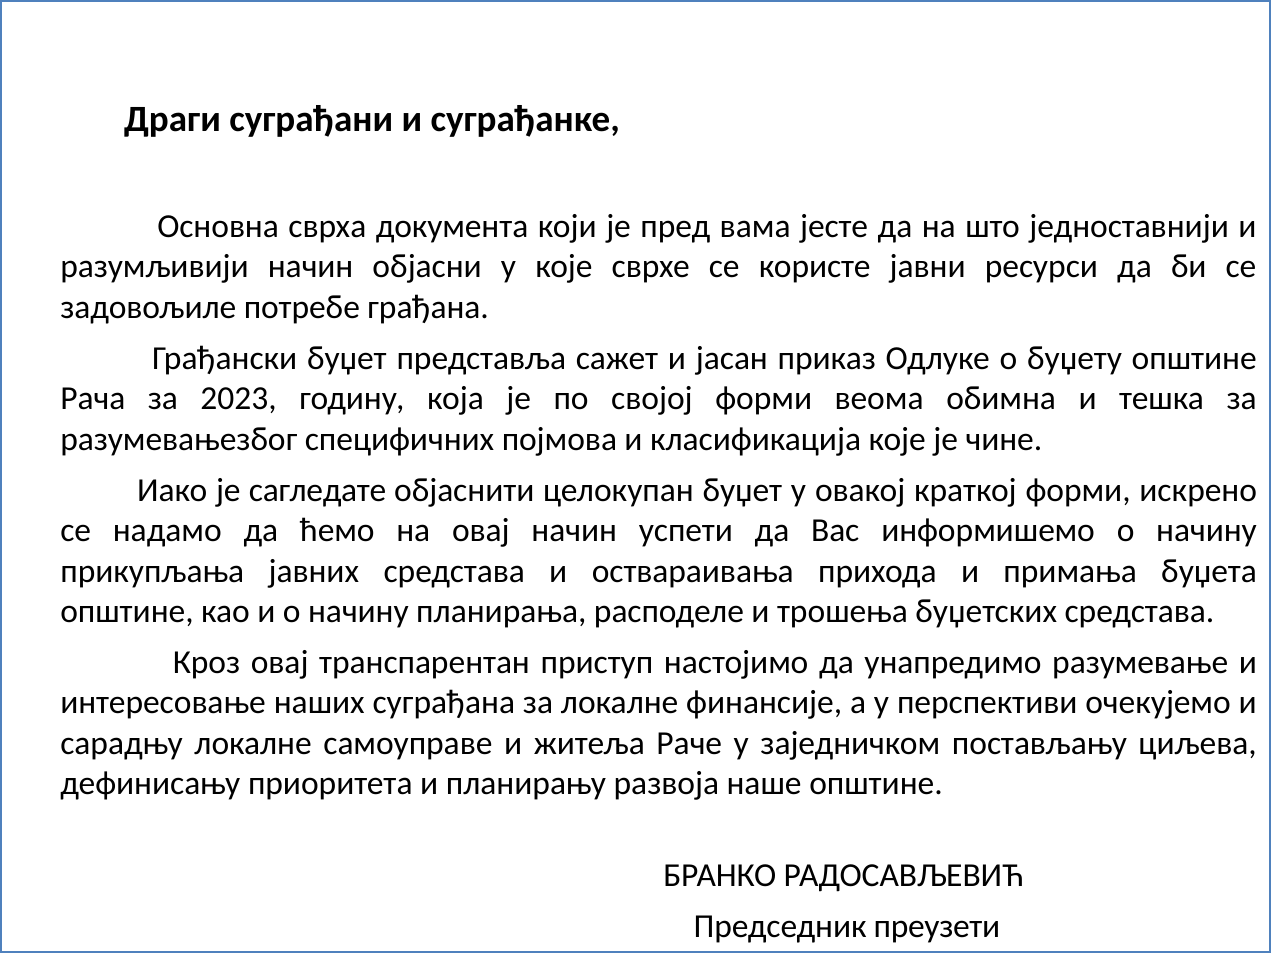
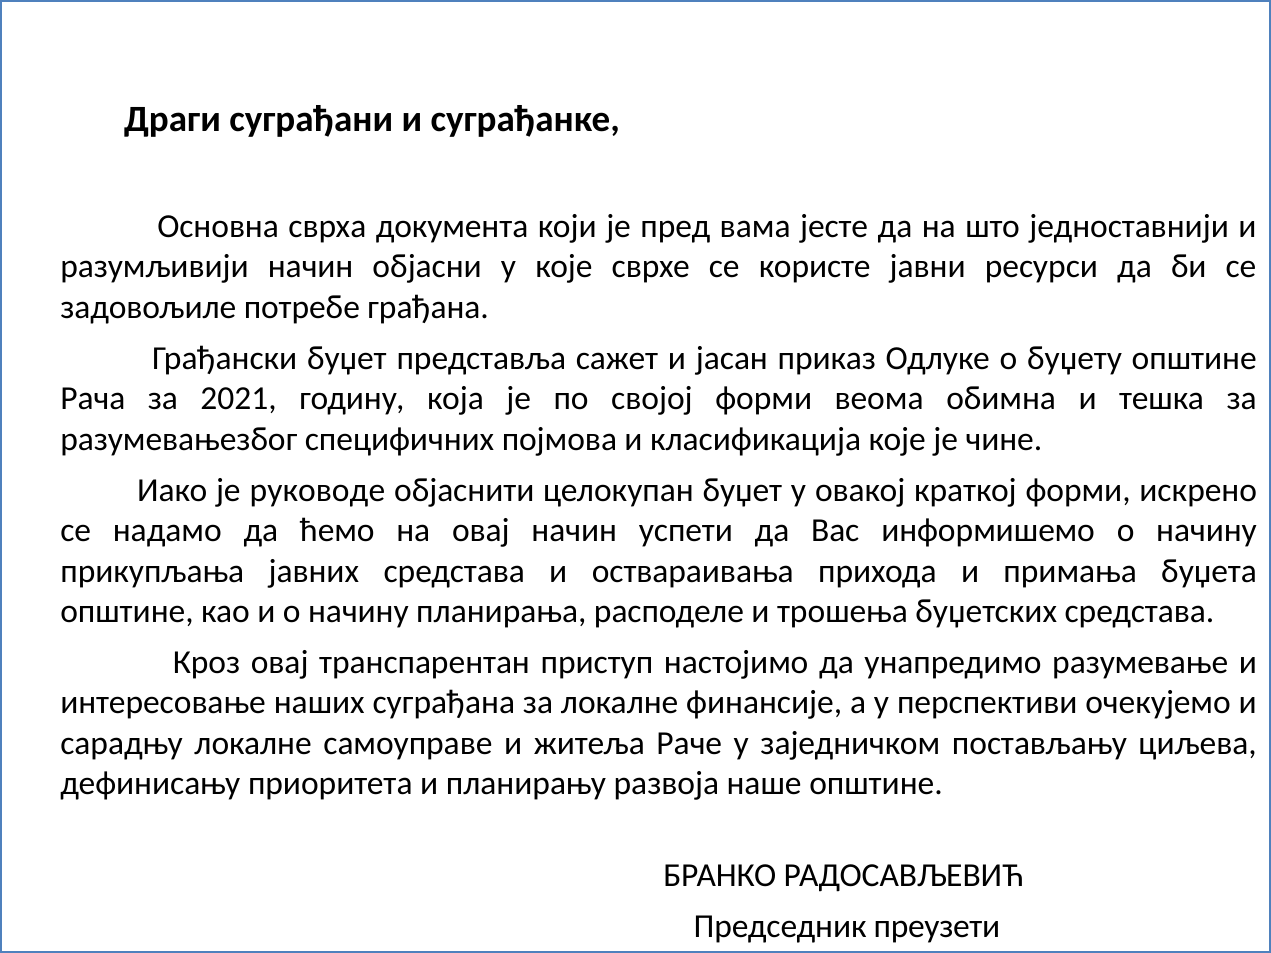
2023: 2023 -> 2021
сагледате: сагледате -> руководе
